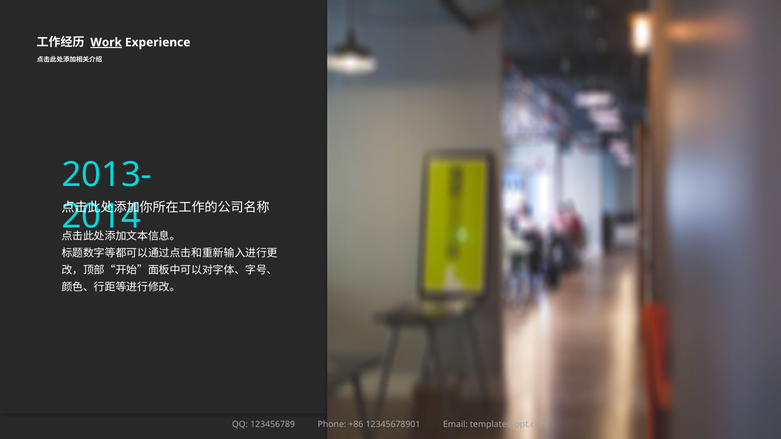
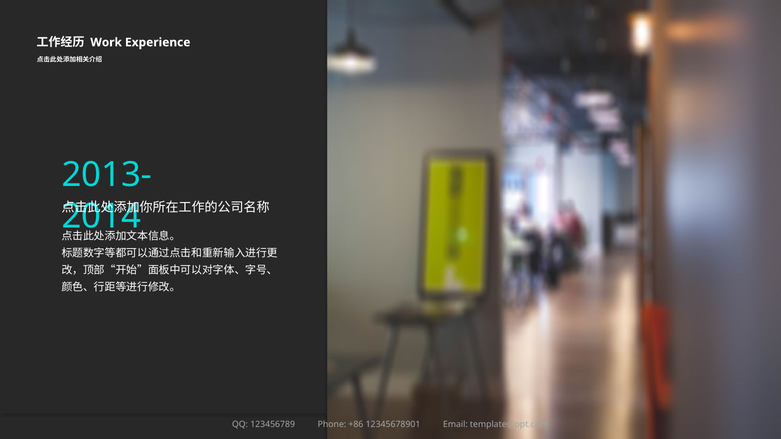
Work underline: present -> none
